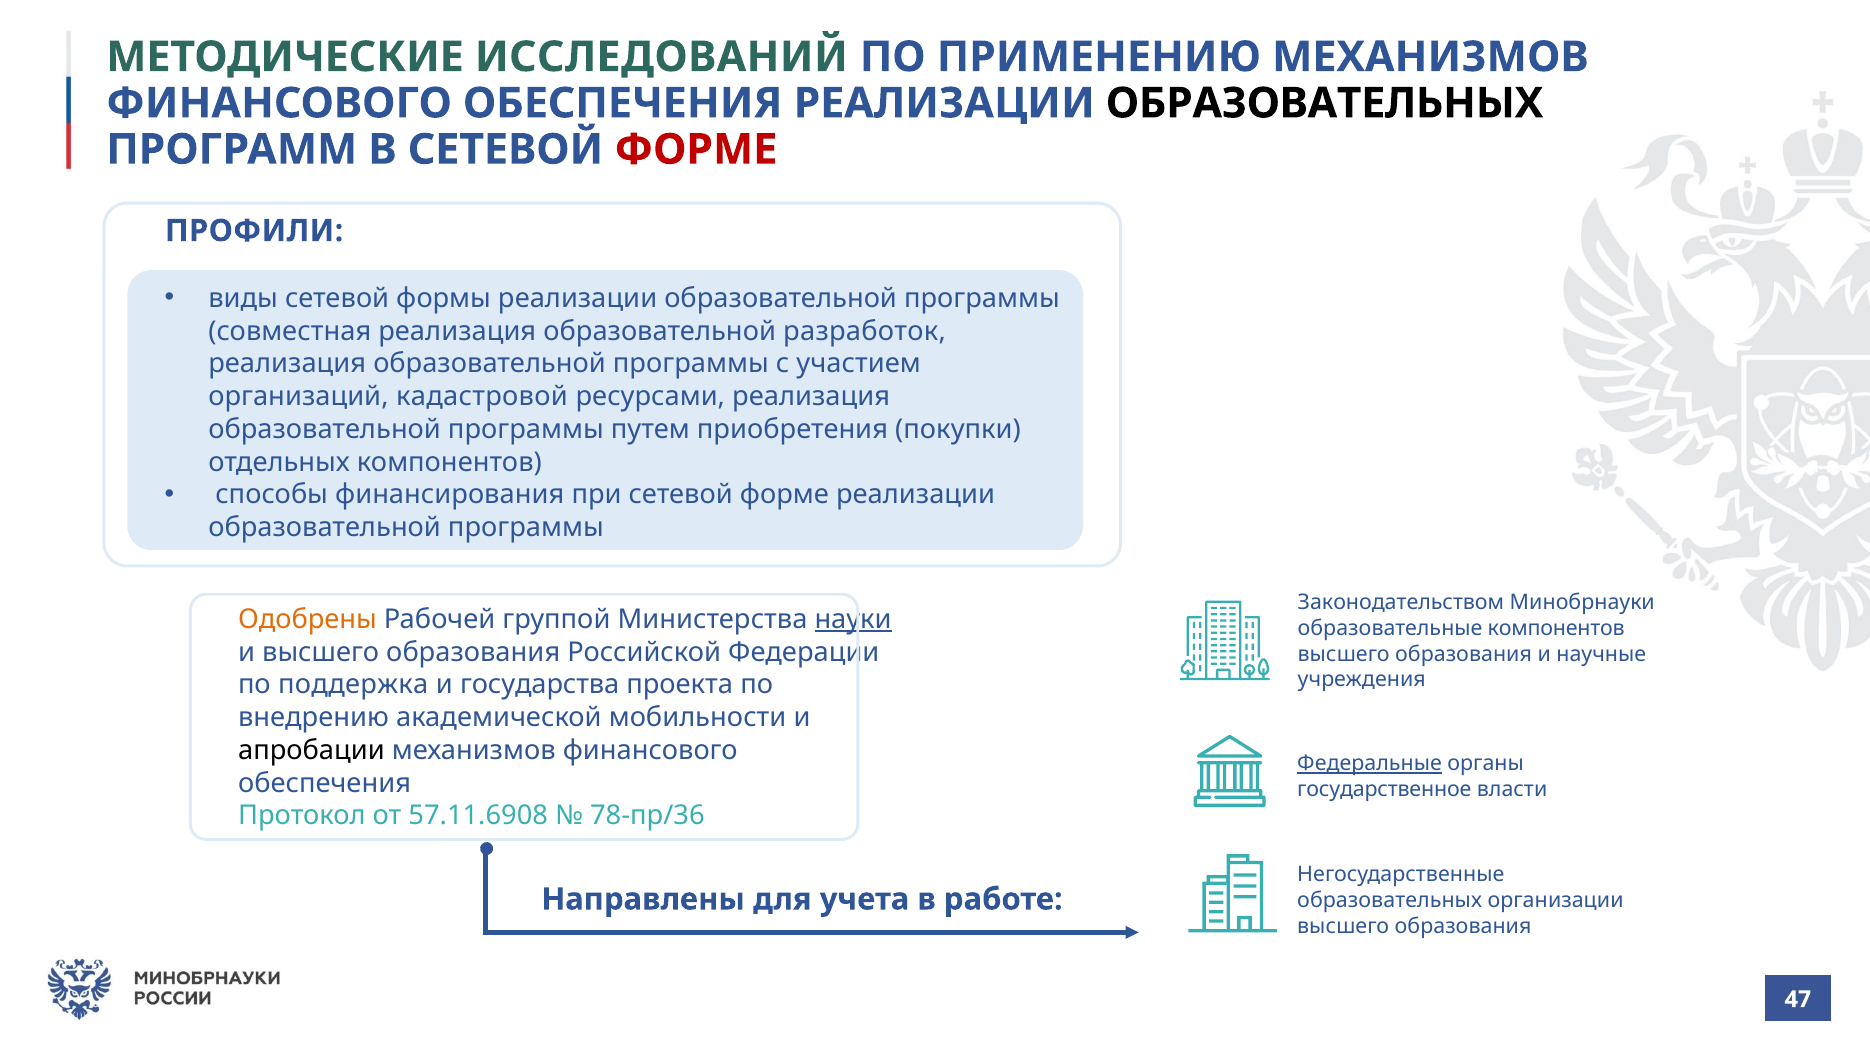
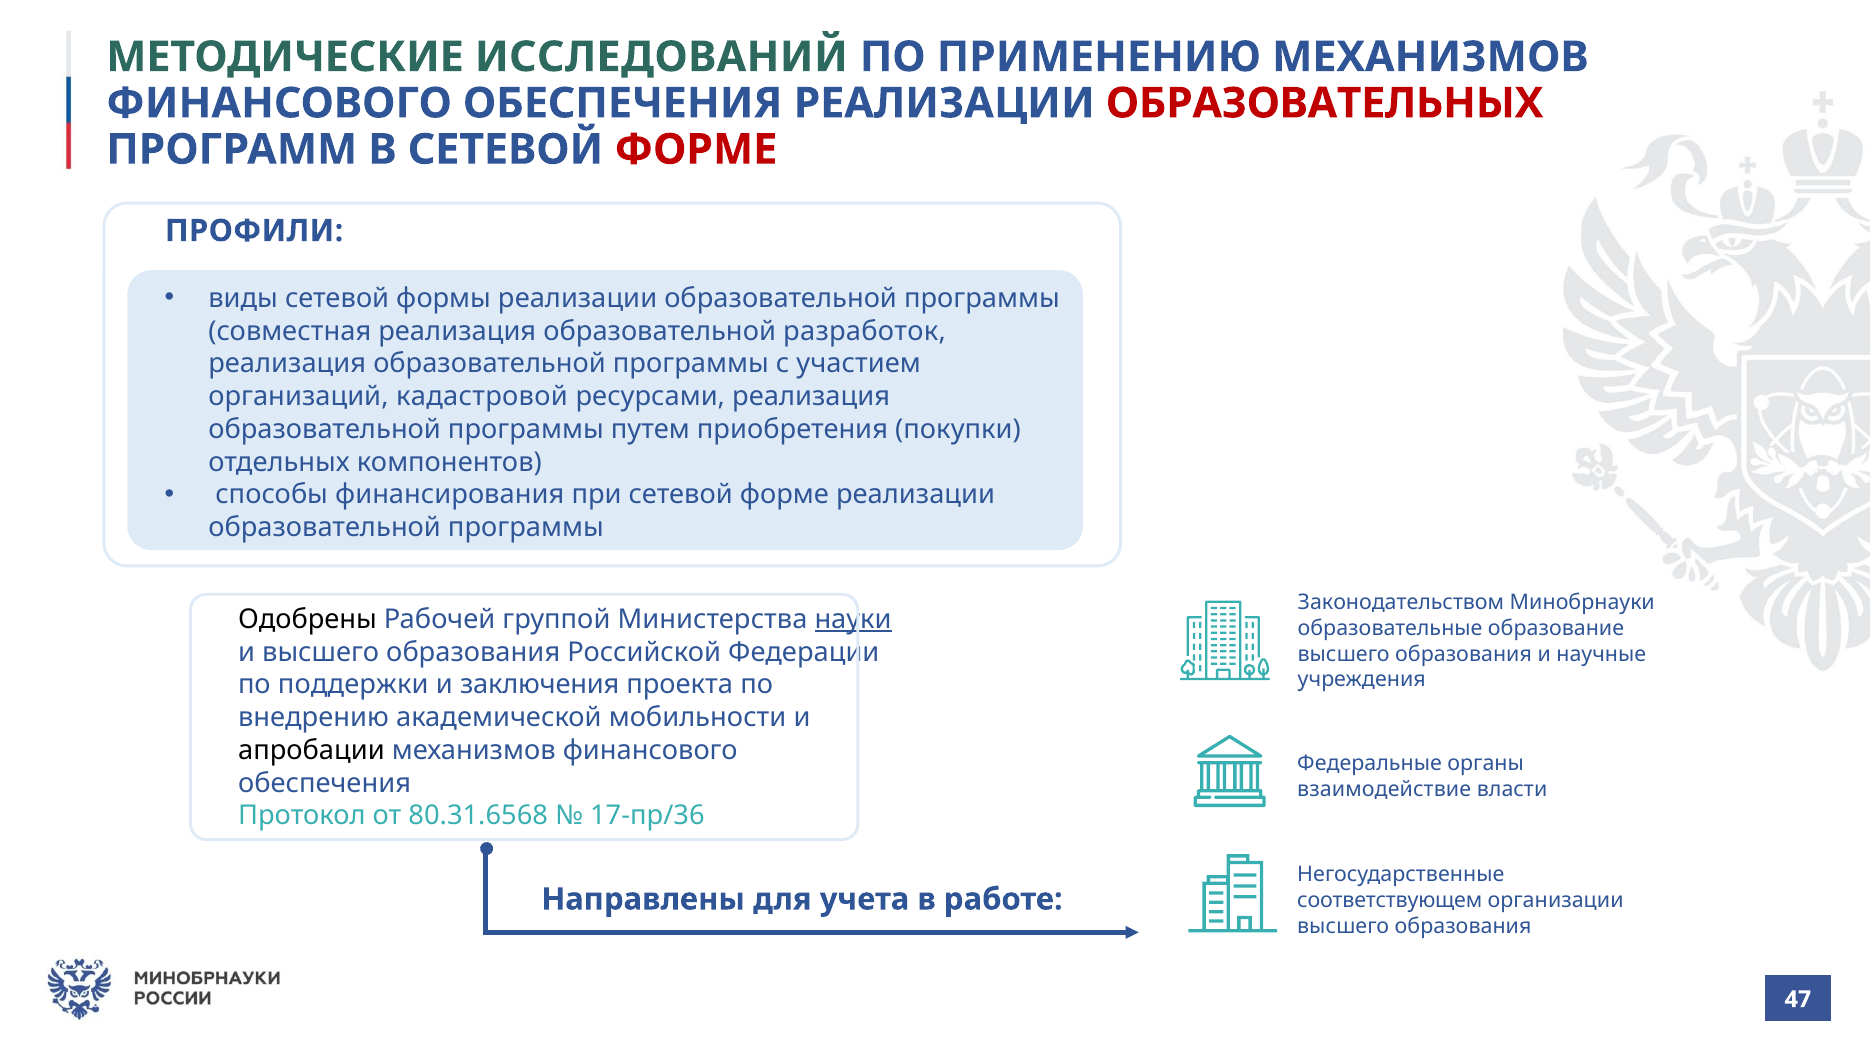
ОБРАЗОВАТЕЛЬНЫХ at (1325, 103) colour: black -> red
Одобрены colour: orange -> black
образовательные компонентов: компонентов -> образование
поддержка: поддержка -> поддержки
государства: государства -> заключения
Федеральные underline: present -> none
государственное: государственное -> взаимодействие
57.11.6908: 57.11.6908 -> 80.31.6568
78-пр/36: 78-пр/36 -> 17-пр/36
образовательных at (1390, 900): образовательных -> соответствующем
